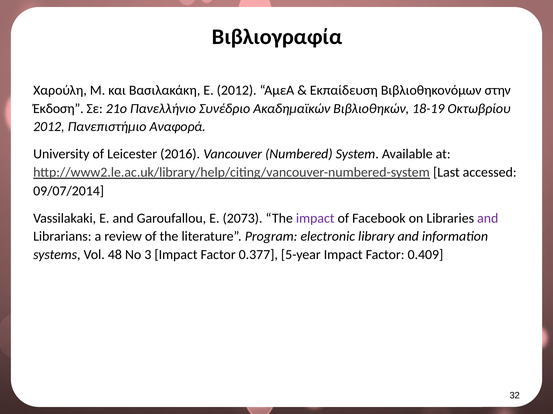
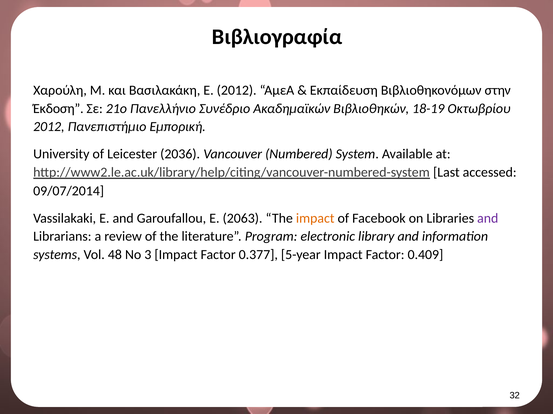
Αναφορά: Αναφορά -> Εμπορική
2016: 2016 -> 2036
2073: 2073 -> 2063
impact at (315, 219) colour: purple -> orange
